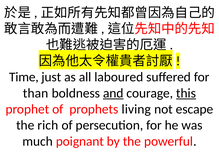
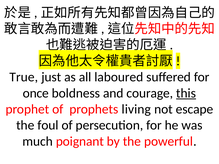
Time: Time -> True
than: than -> once
and underline: present -> none
rich: rich -> foul
